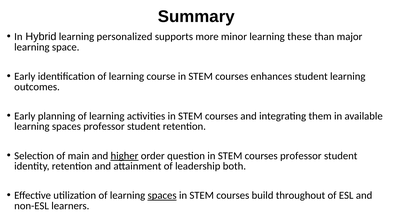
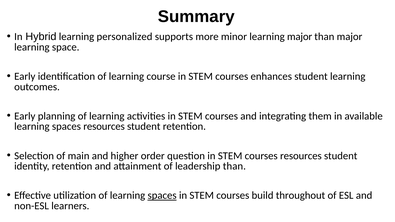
learning these: these -> major
spaces professor: professor -> resources
higher underline: present -> none
courses professor: professor -> resources
leadership both: both -> than
